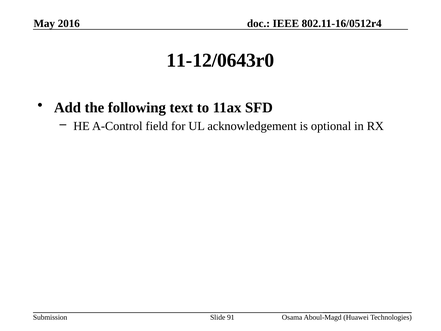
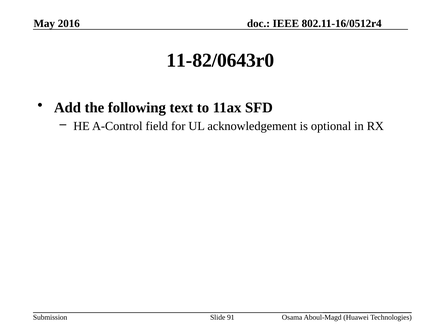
11-12/0643r0: 11-12/0643r0 -> 11-82/0643r0
